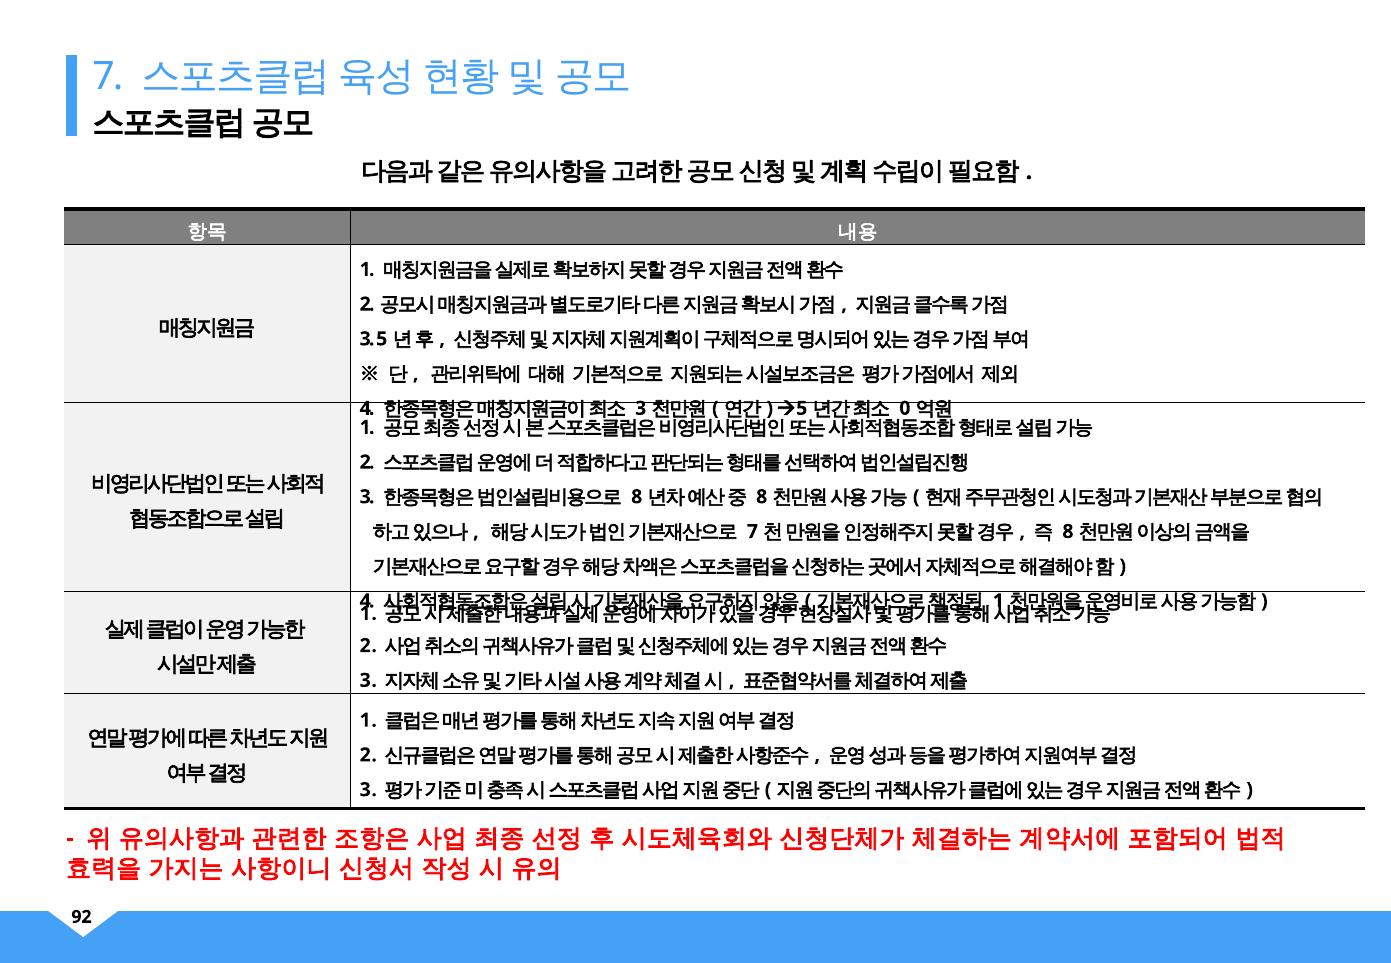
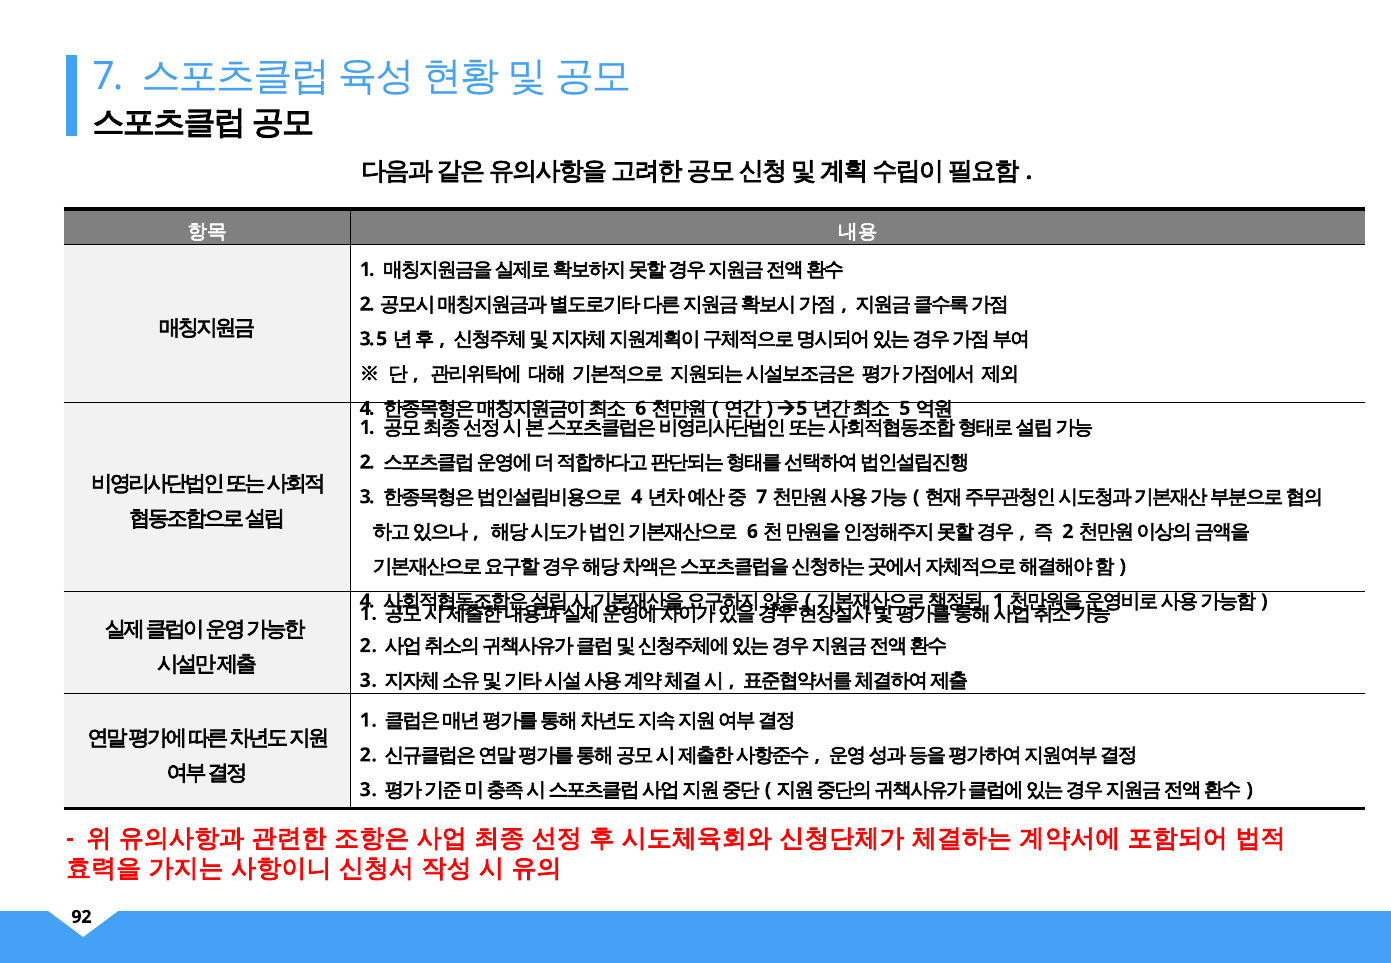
3 at (641, 408): 3 -> 6
0 at (905, 408): 0 -> 5
8 at (637, 497): 8 -> 4
8 at (762, 497): 8 -> 7
7 at (752, 532): 7 -> 6
8 at (1068, 532): 8 -> 2
